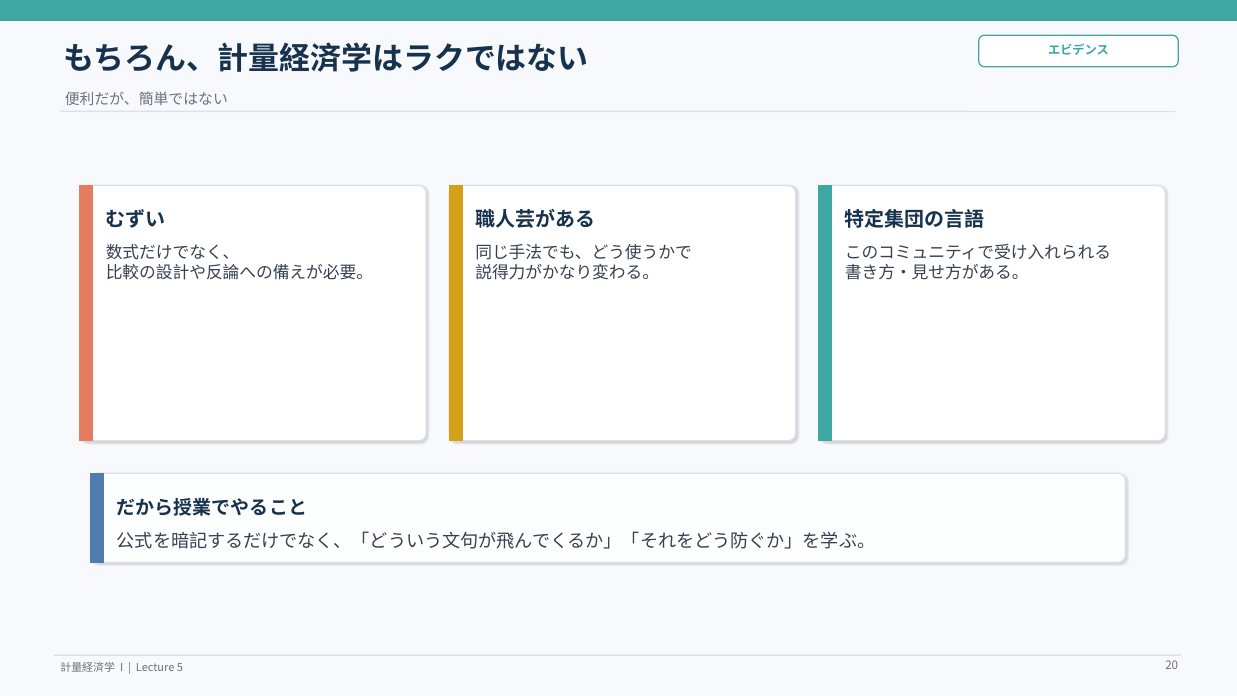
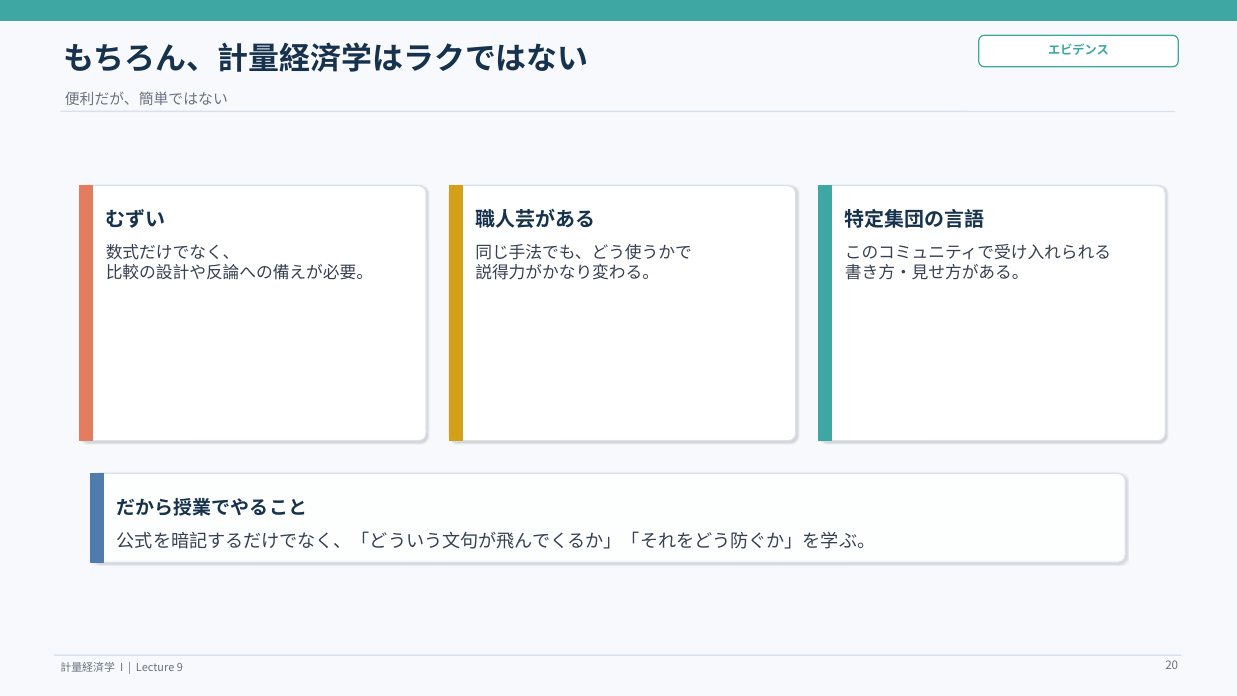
5: 5 -> 9
